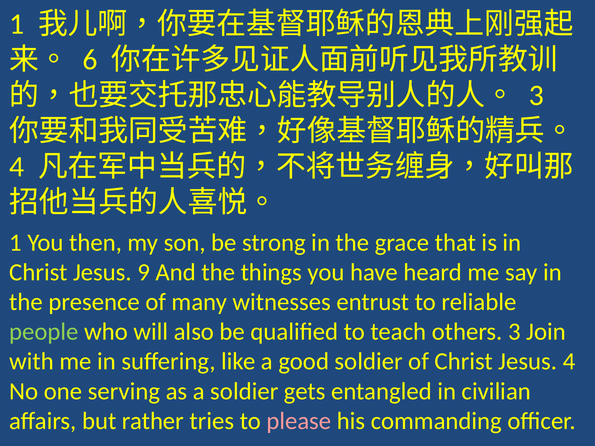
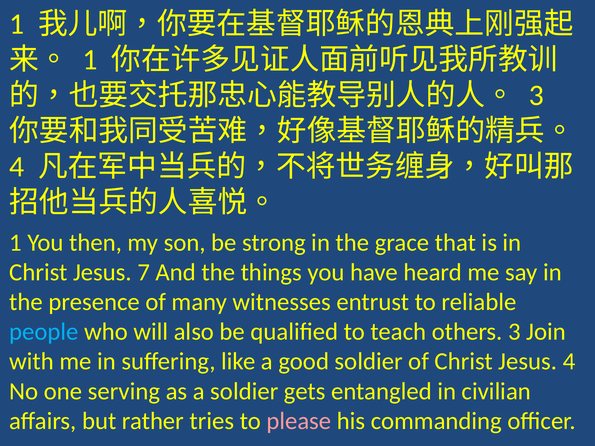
6 at (90, 60): 6 -> 1
9: 9 -> 7
people colour: light green -> light blue
